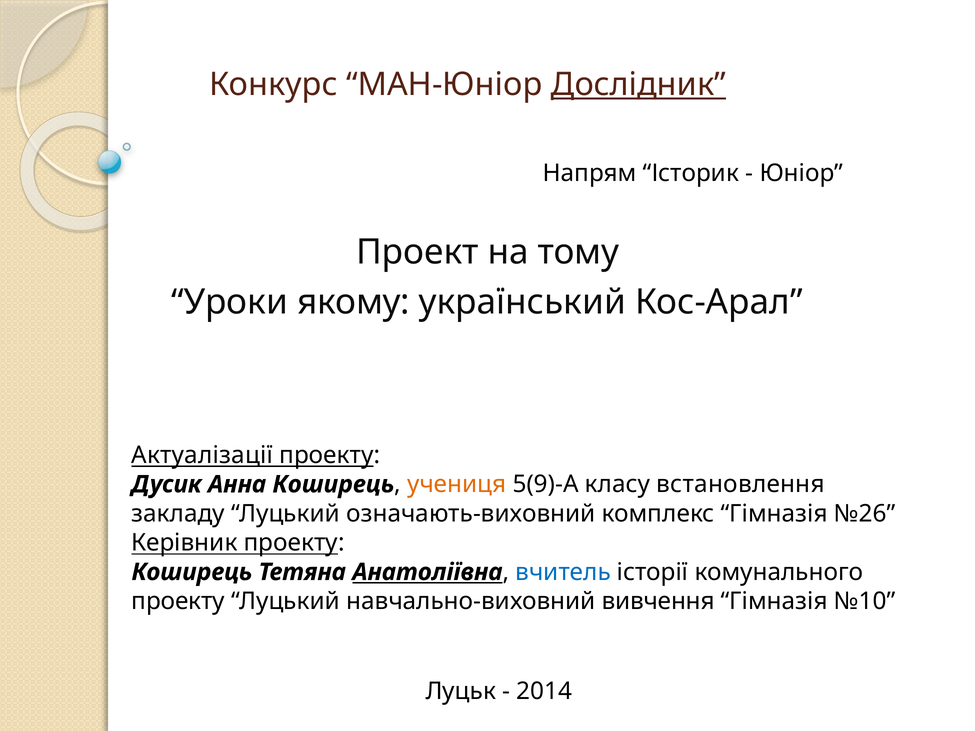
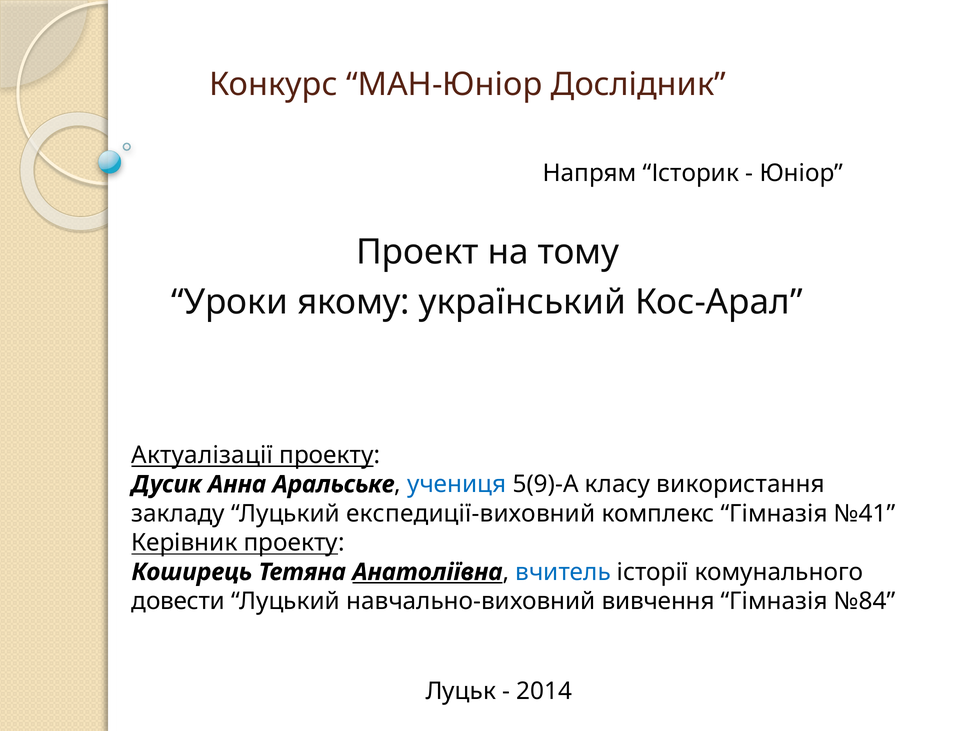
Дослідник underline: present -> none
Анна Коширець: Коширець -> Аральське
учениця colour: orange -> blue
встановлення: встановлення -> використання
означають-виховний: означають-виховний -> експедиції-виховний
№26: №26 -> №41
проекту at (178, 602): проекту -> довести
№10: №10 -> №84
